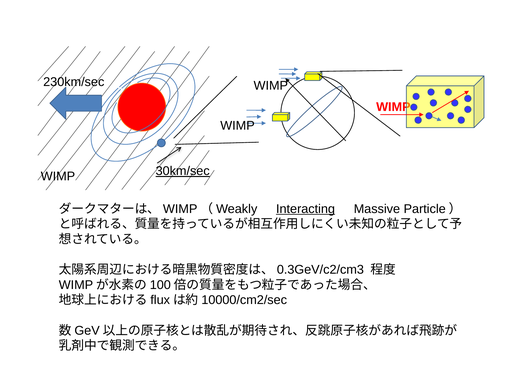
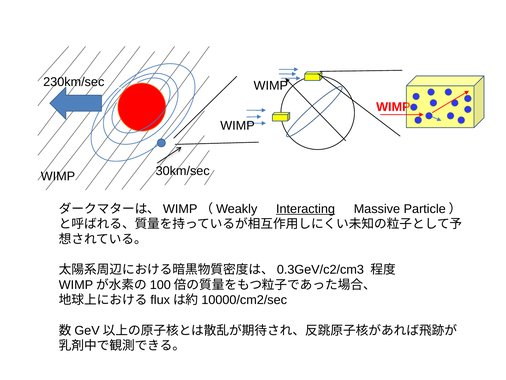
30km/sec underline: present -> none
